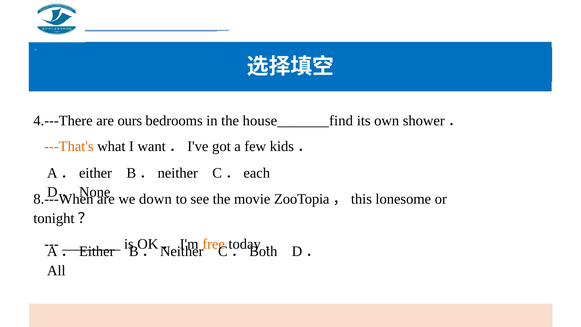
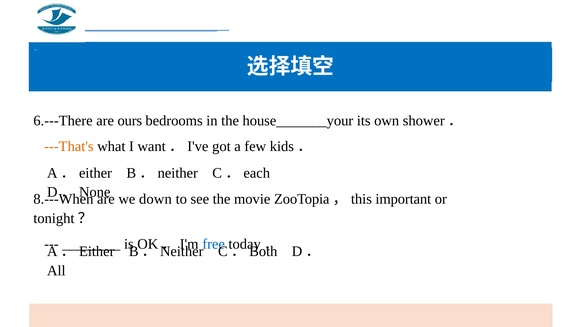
4.---There: 4.---There -> 6.---There
house_______find: house_______find -> house_______your
lonesome: lonesome -> important
free colour: orange -> blue
